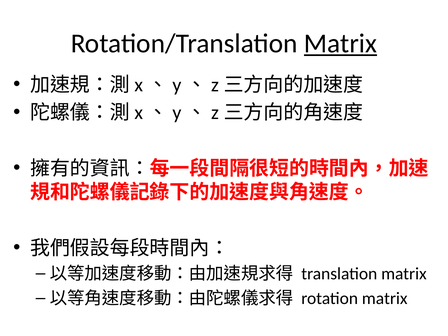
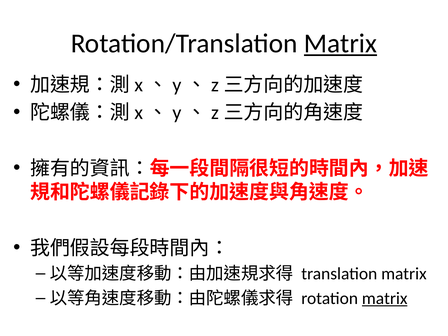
matrix at (385, 298) underline: none -> present
